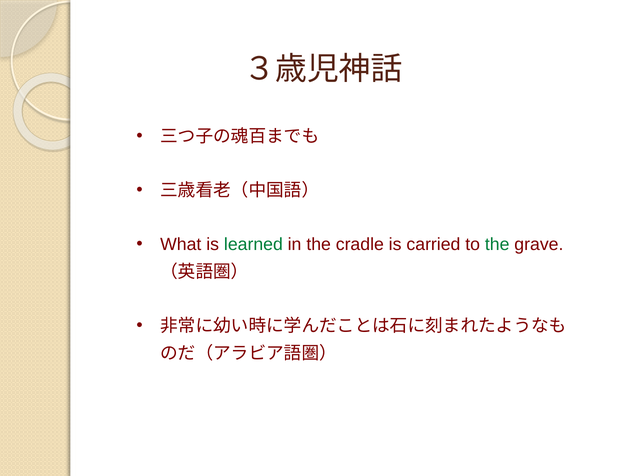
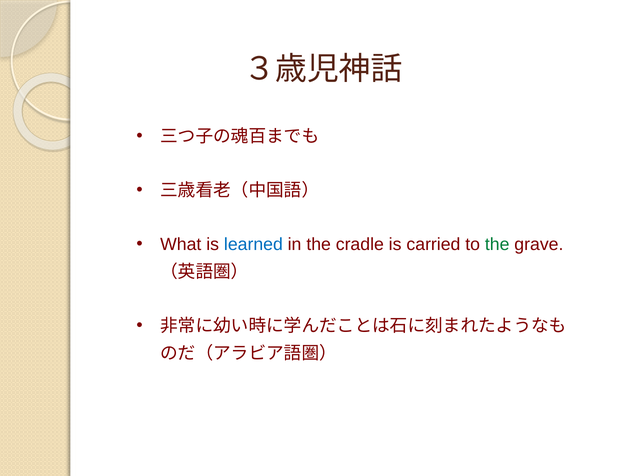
learned colour: green -> blue
